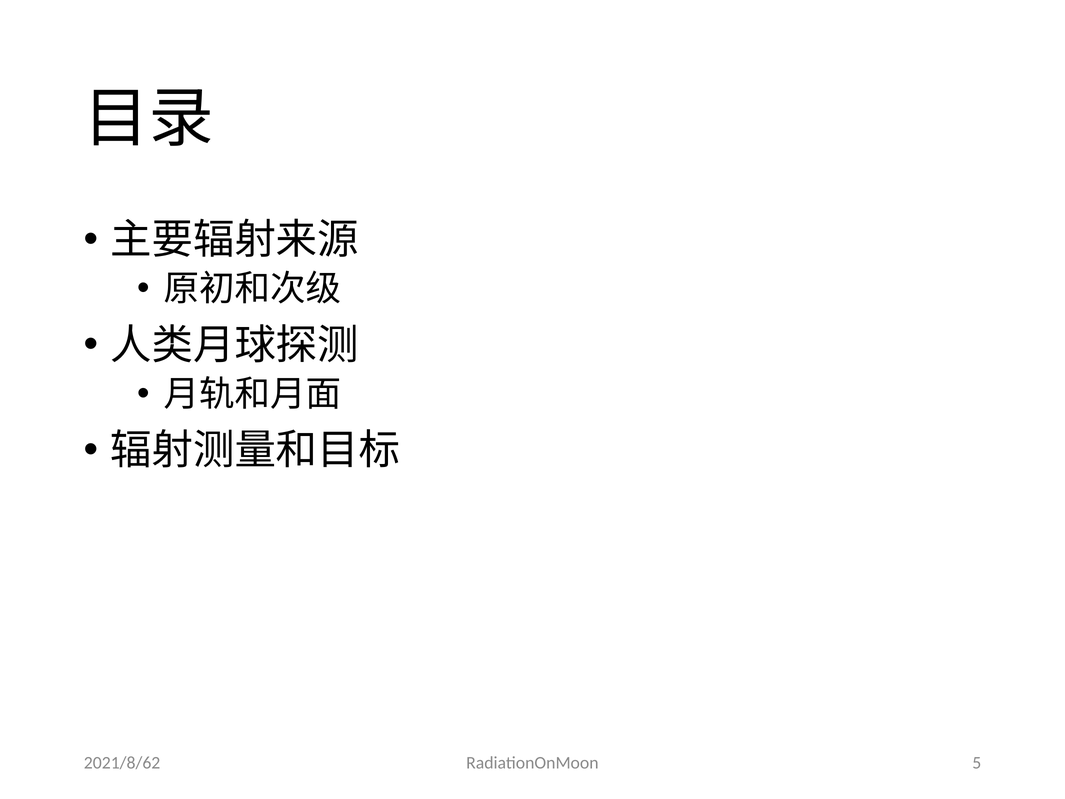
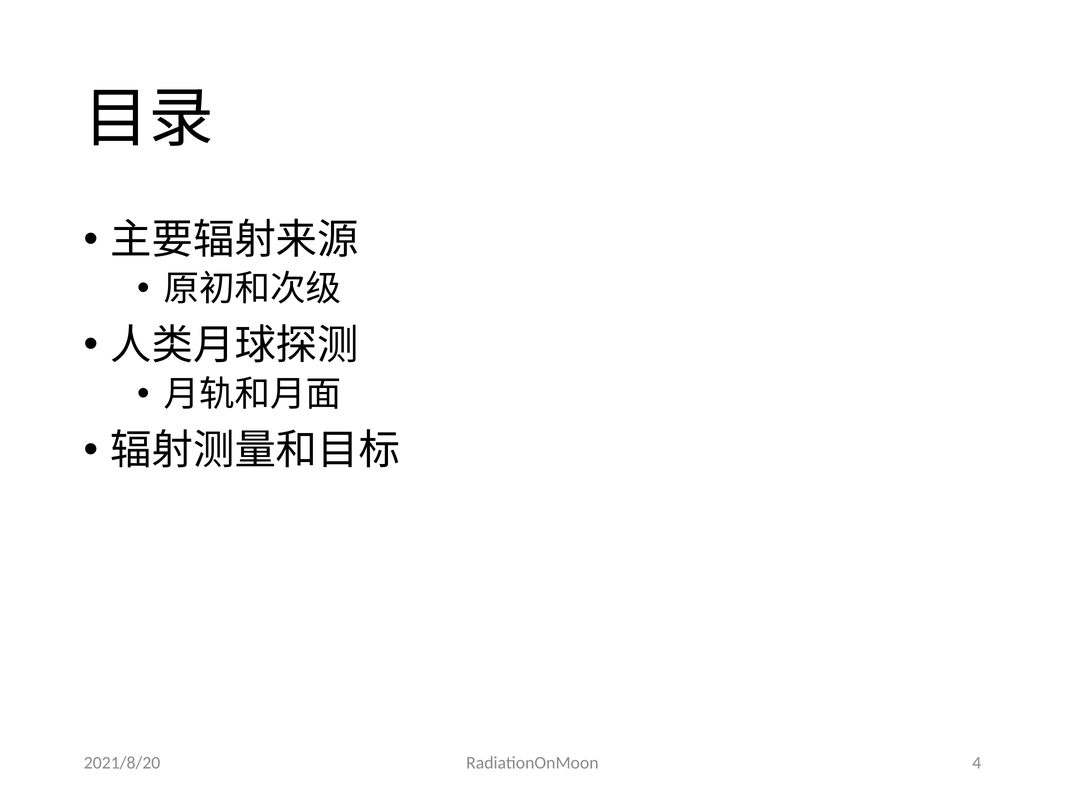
5: 5 -> 4
2021/8/62: 2021/8/62 -> 2021/8/20
